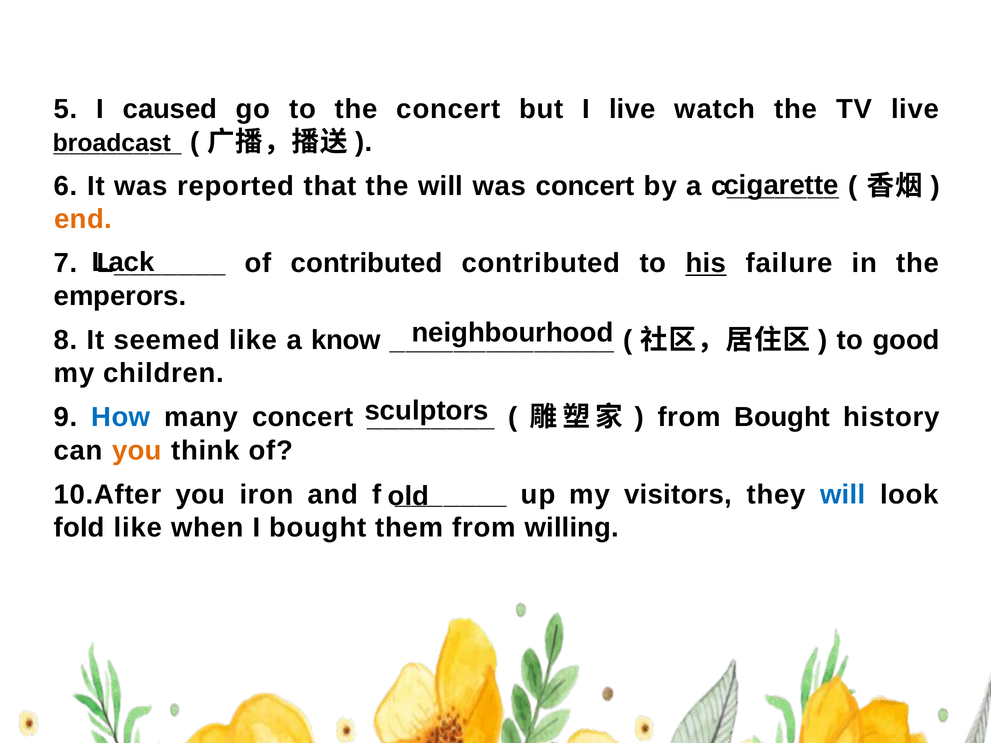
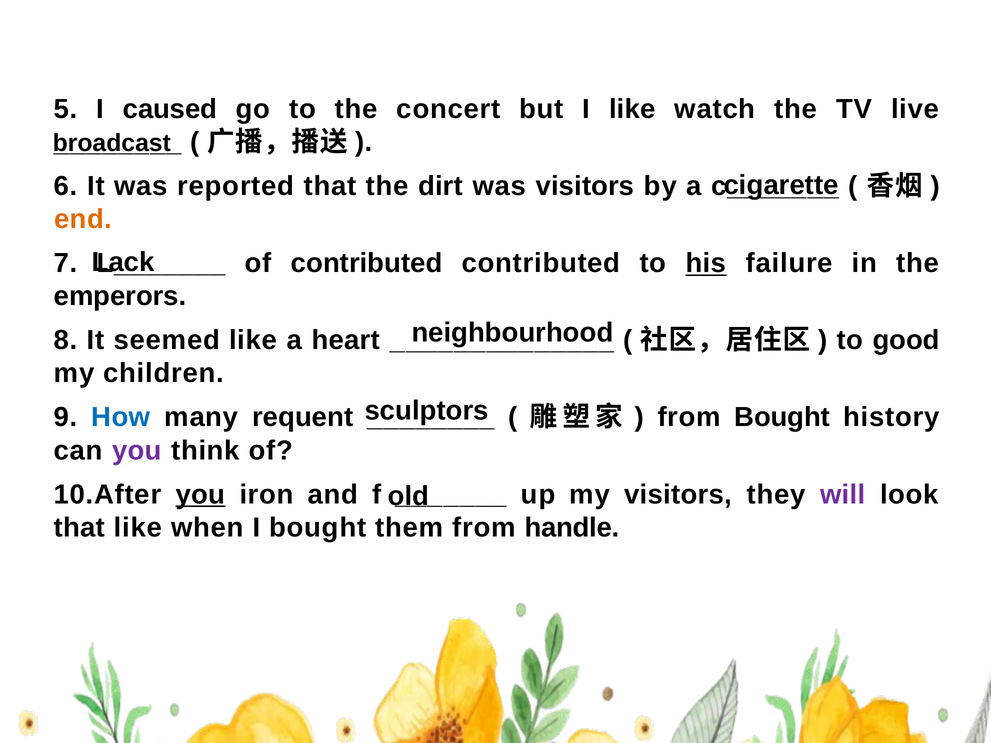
I live: live -> like
the will: will -> dirt
was concert: concert -> visitors
know: know -> heart
many concert: concert -> requent
you at (137, 451) colour: orange -> purple
you at (200, 495) underline: none -> present
will at (843, 495) colour: blue -> purple
fold at (79, 528): fold -> that
willing: willing -> handle
